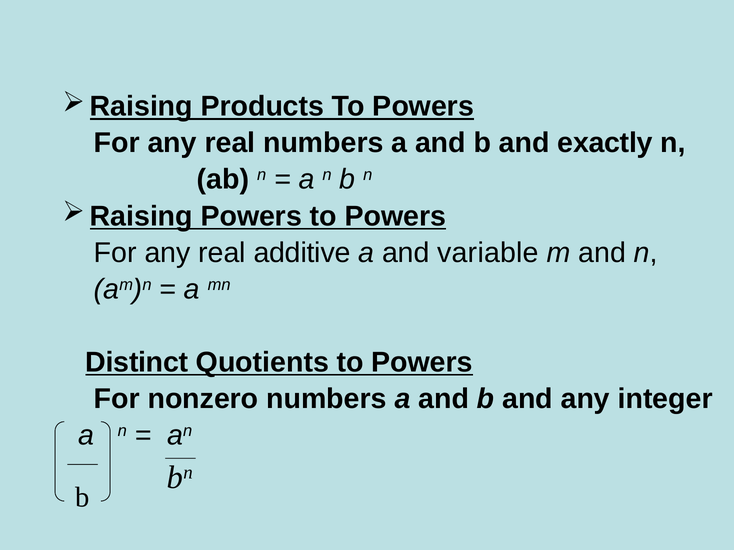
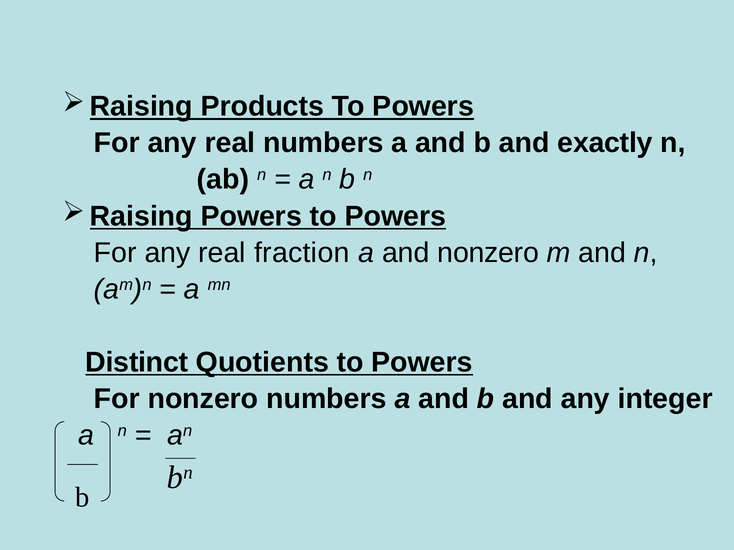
additive: additive -> fraction
and variable: variable -> nonzero
